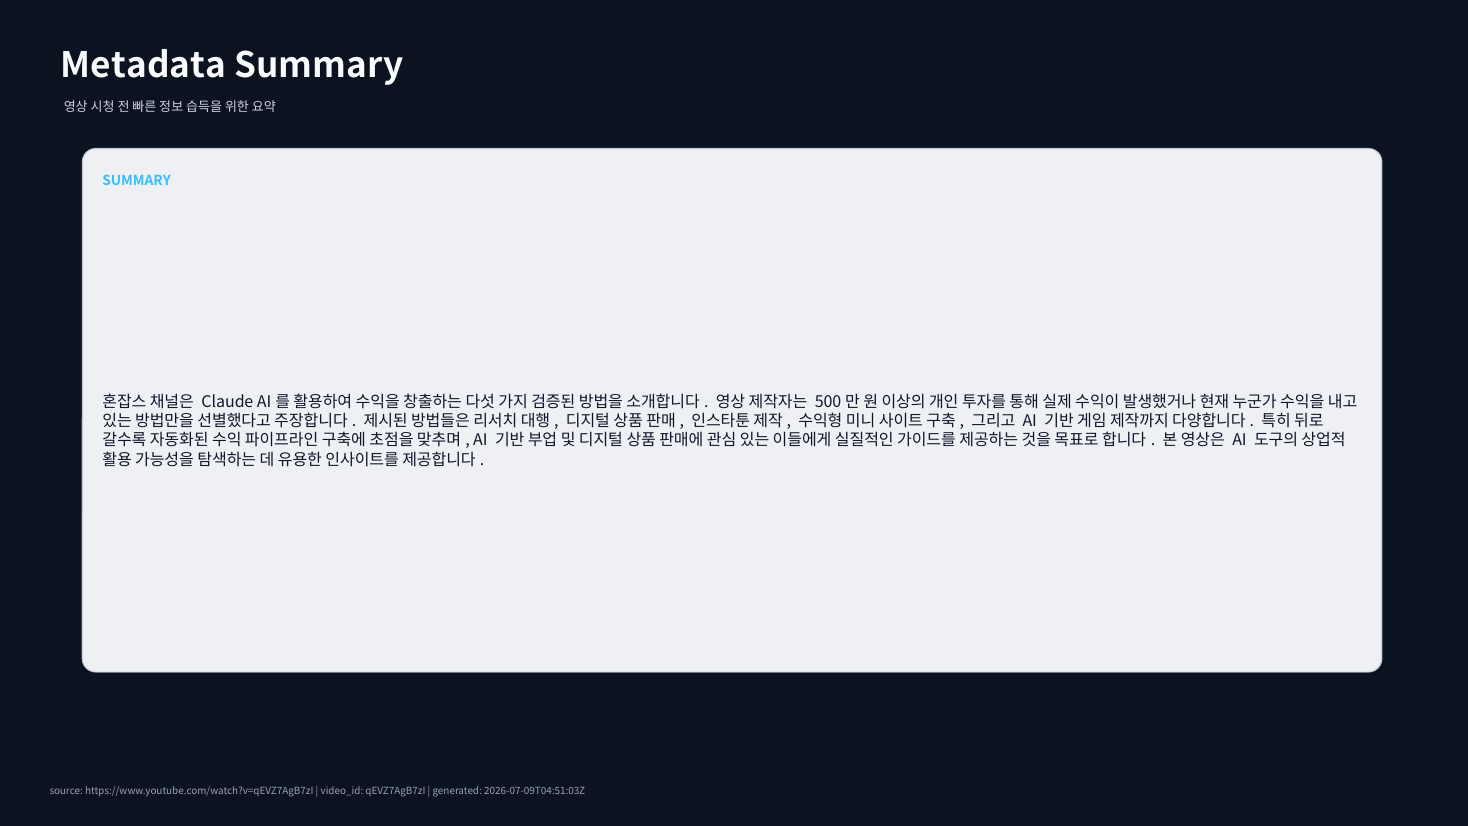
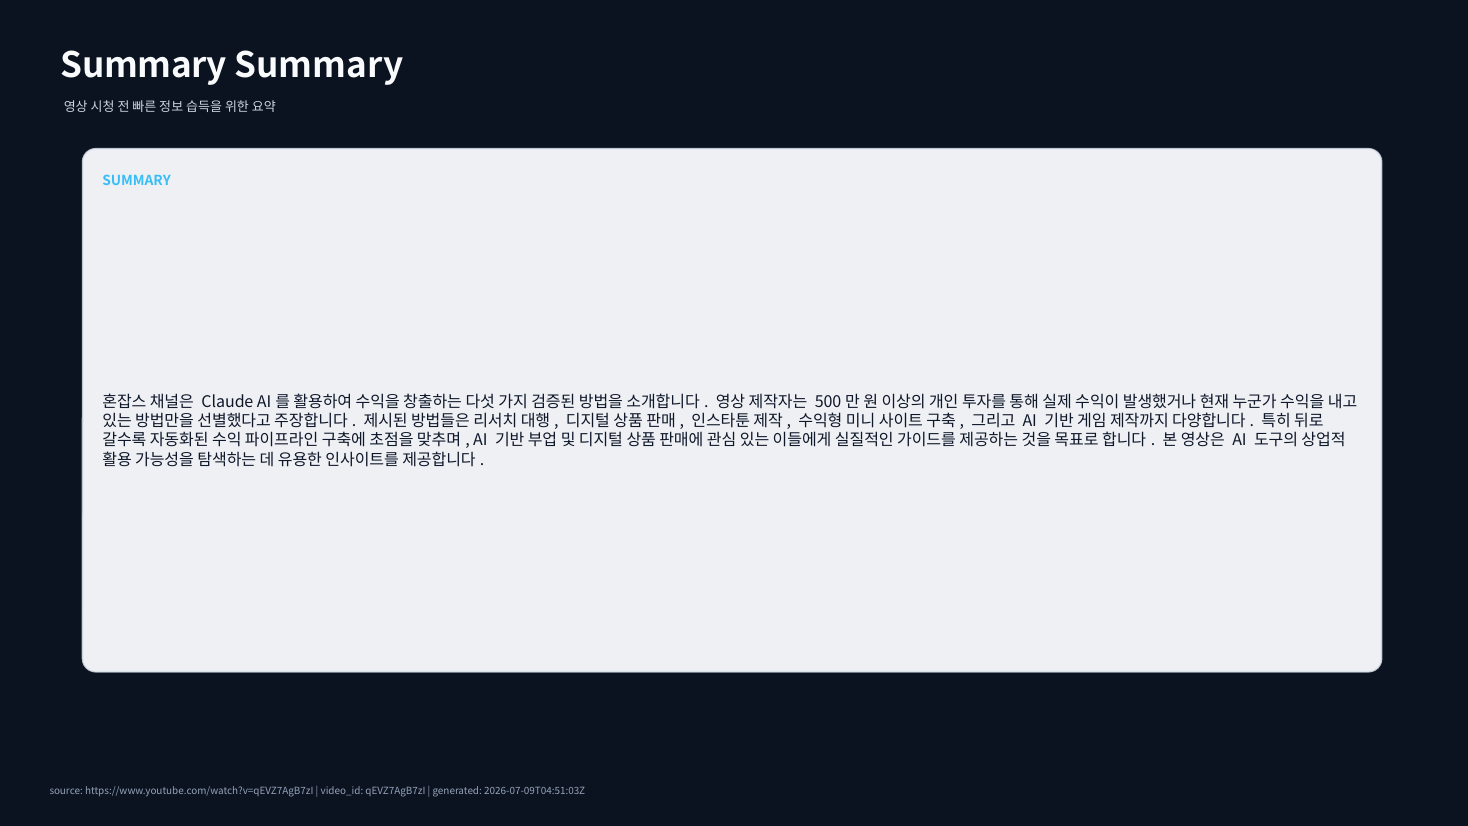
Metadata at (144, 66): Metadata -> Summary
